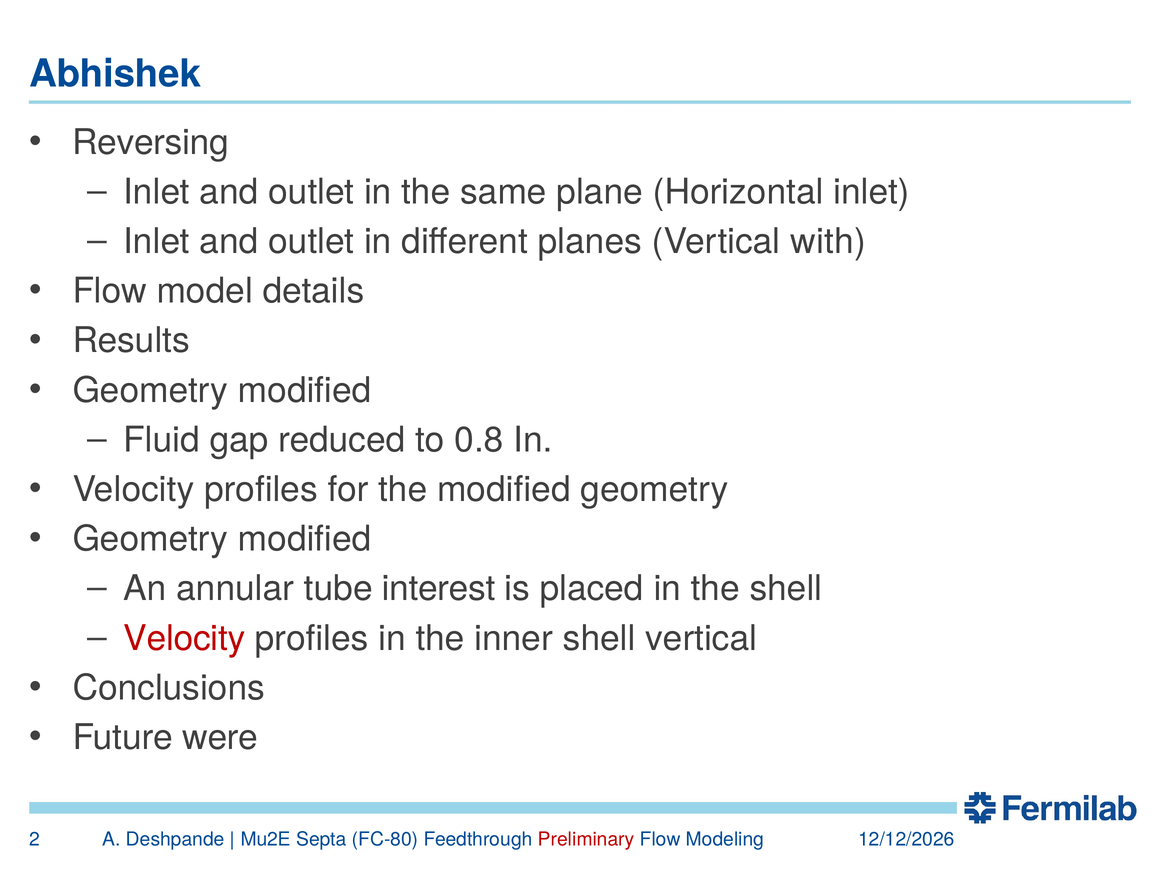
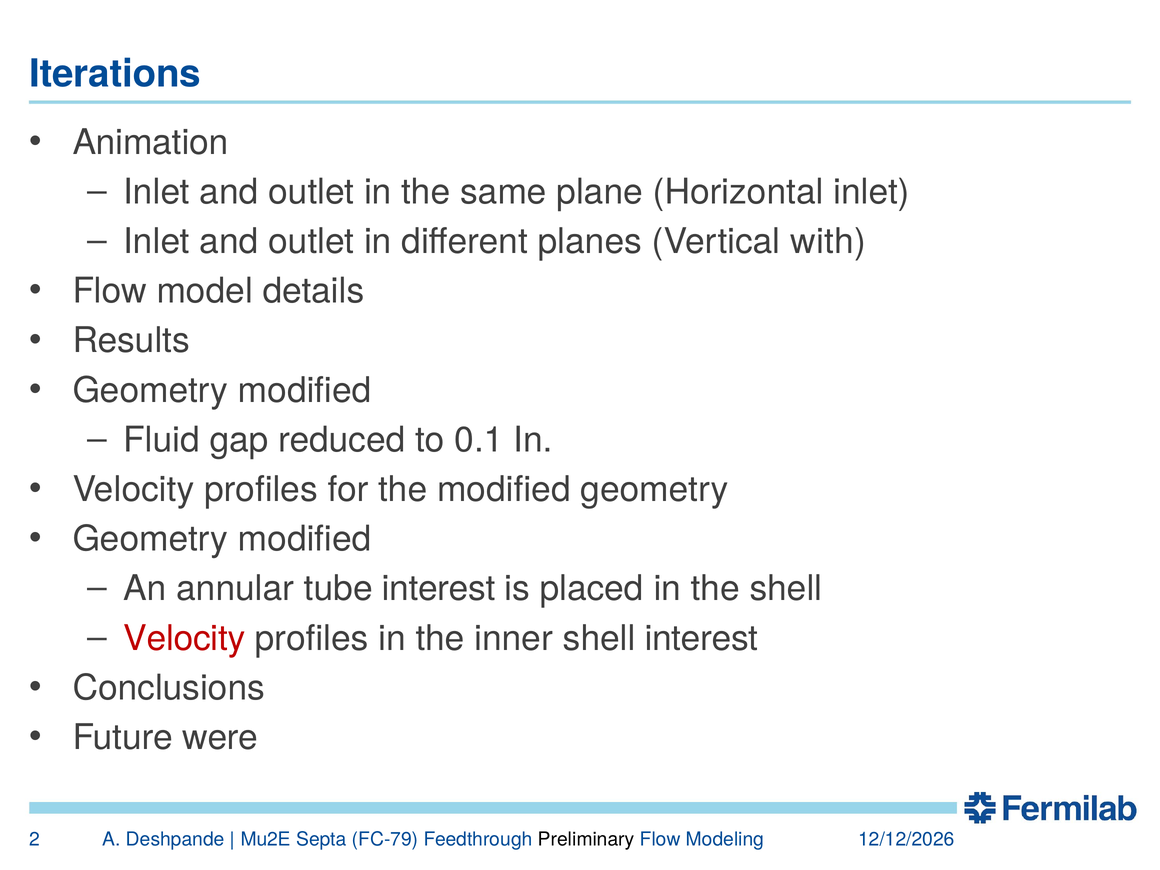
Abhishek: Abhishek -> Iterations
Reversing: Reversing -> Animation
0.8: 0.8 -> 0.1
shell vertical: vertical -> interest
FC-80: FC-80 -> FC-79
Preliminary colour: red -> black
